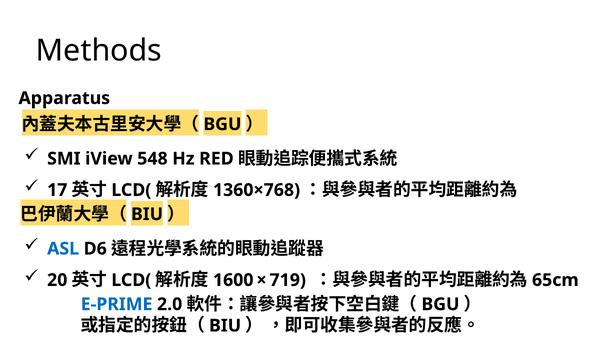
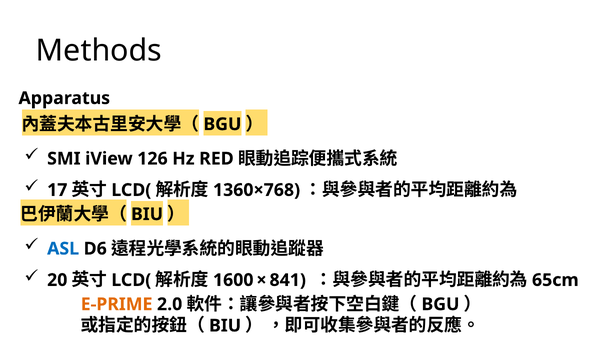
548: 548 -> 126
719: 719 -> 841
E-PRIME colour: blue -> orange
